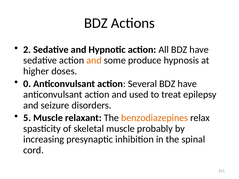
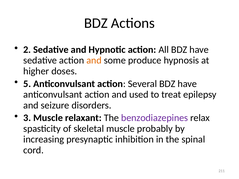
0: 0 -> 5
5: 5 -> 3
benzodiazepines colour: orange -> purple
